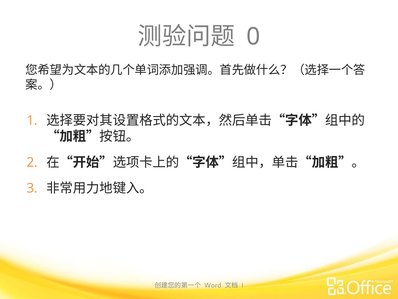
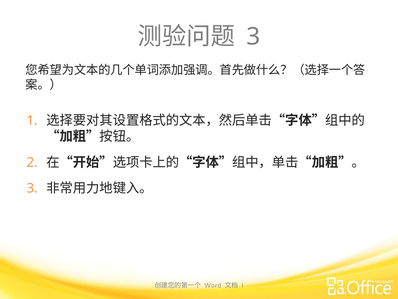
0 at (253, 36): 0 -> 3
